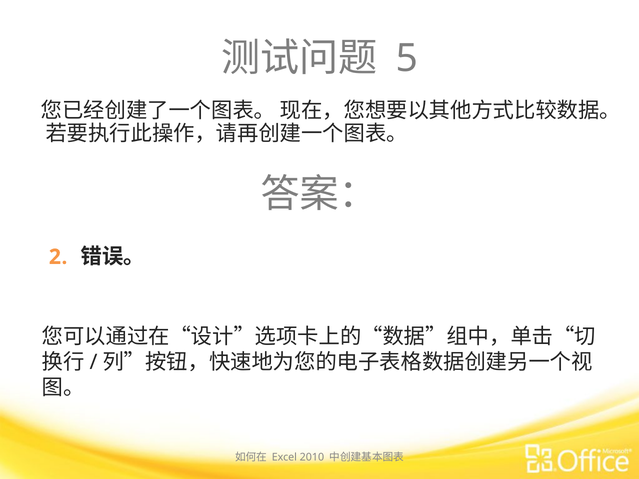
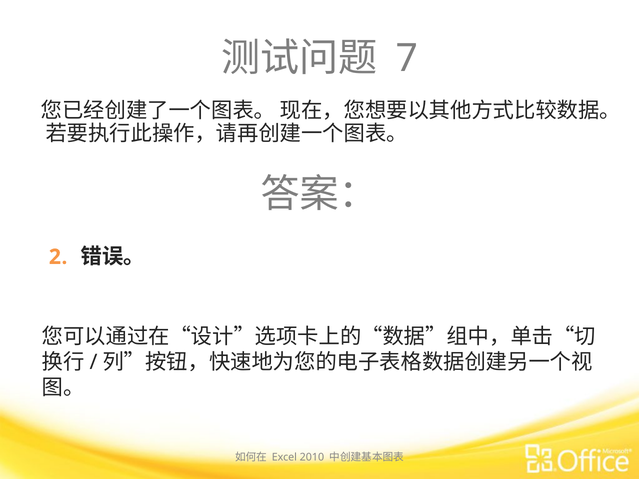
5: 5 -> 7
